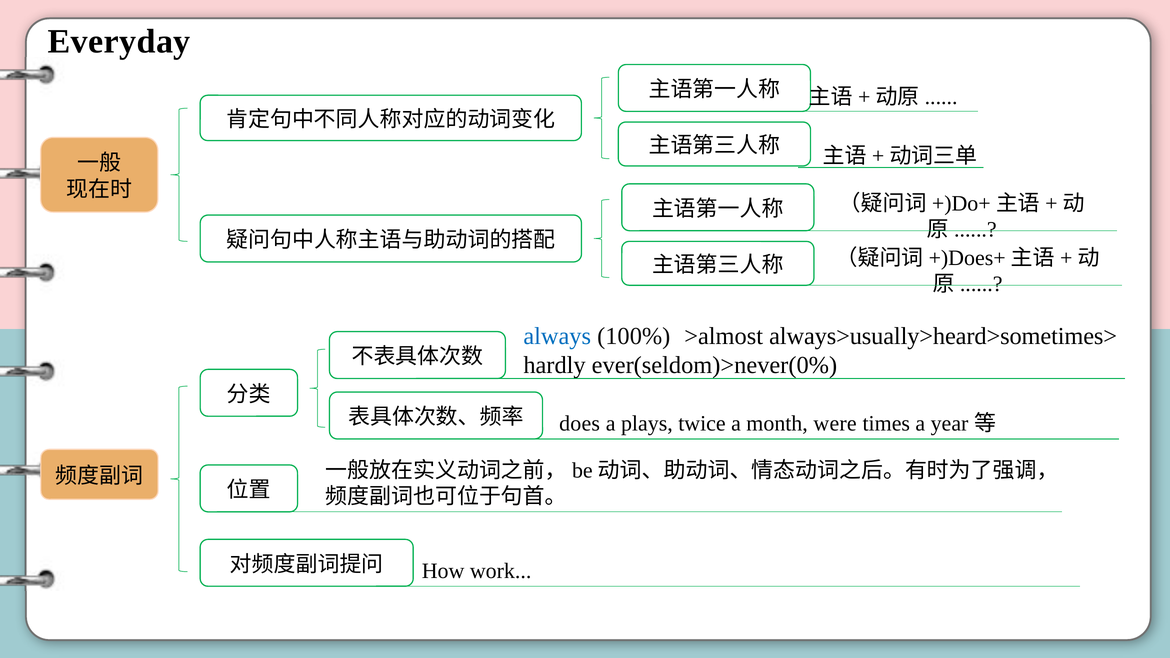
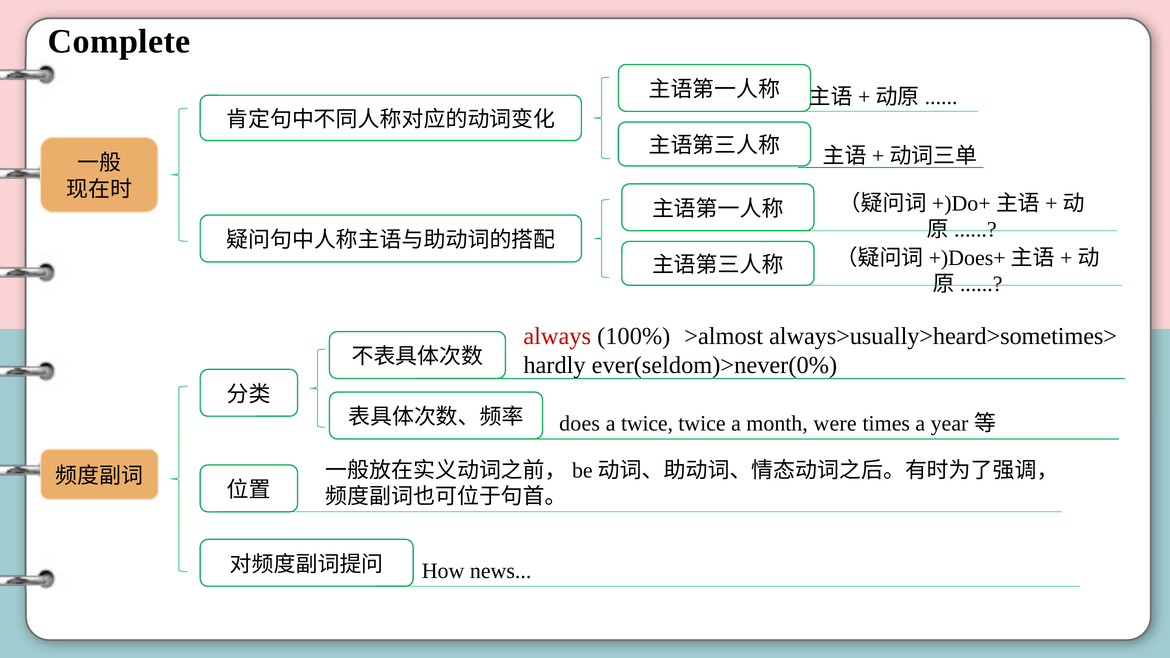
Everyday: Everyday -> Complete
always colour: blue -> red
a plays: plays -> twice
work: work -> news
